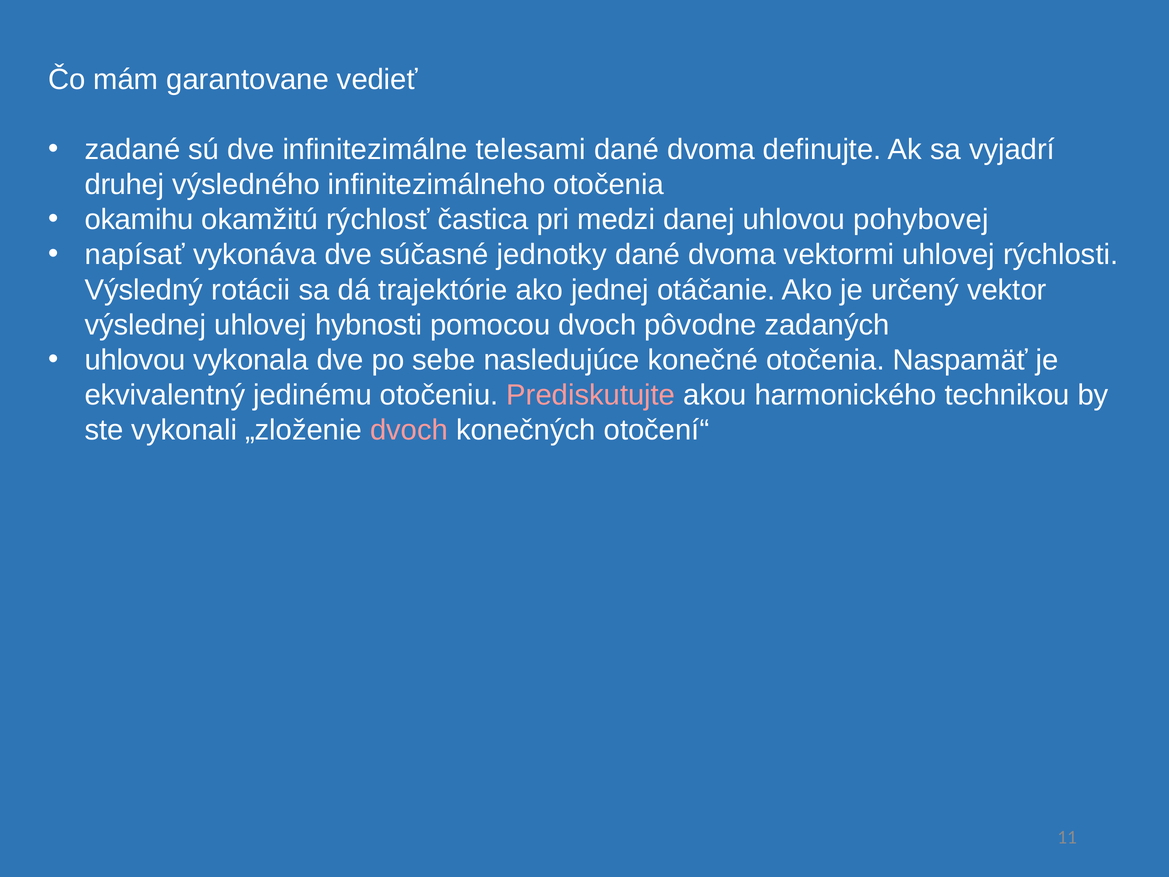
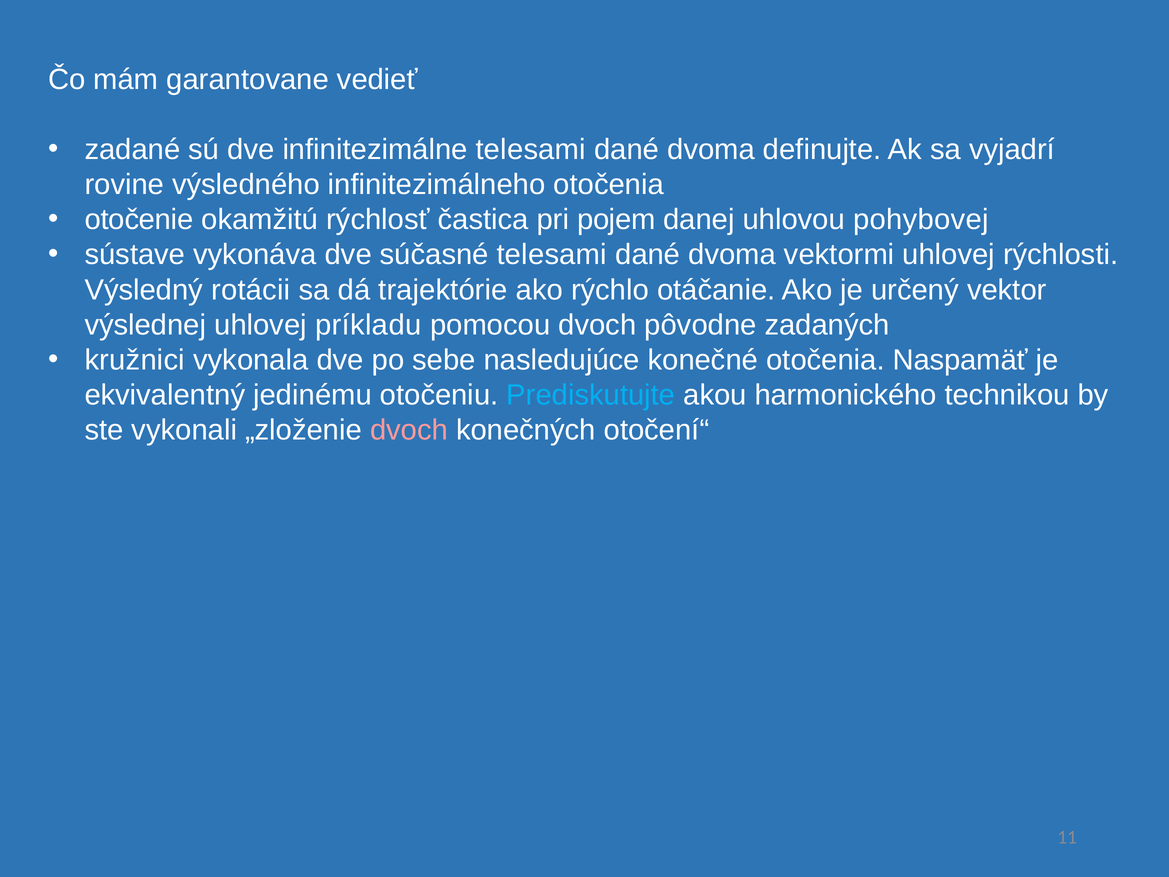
druhej: druhej -> rovine
okamihu: okamihu -> otočenie
medzi: medzi -> pojem
napísať: napísať -> sústave
súčasné jednotky: jednotky -> telesami
jednej: jednej -> rýchlo
hybnosti: hybnosti -> príkladu
uhlovou at (135, 360): uhlovou -> kružnici
Prediskutujte colour: pink -> light blue
